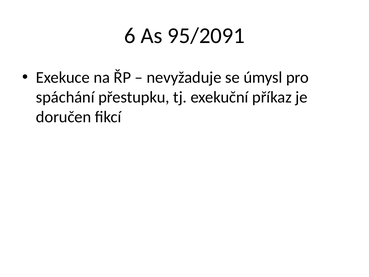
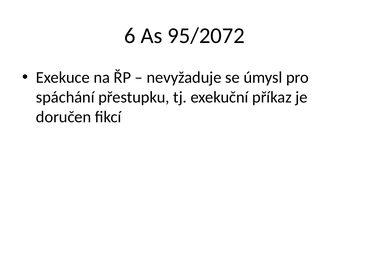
95/2091: 95/2091 -> 95/2072
